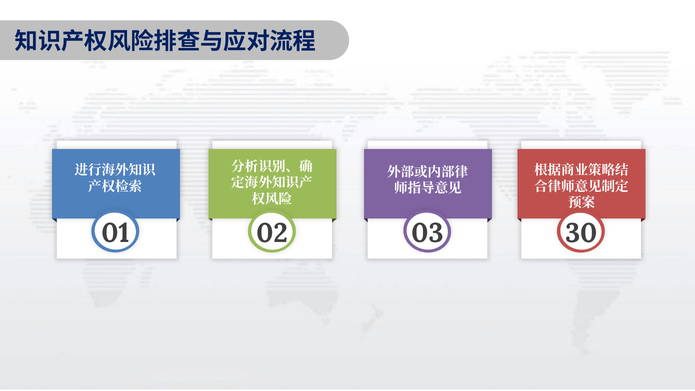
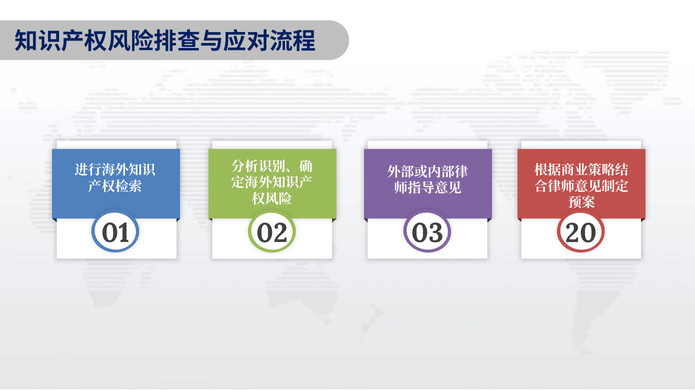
30: 30 -> 20
